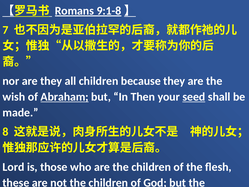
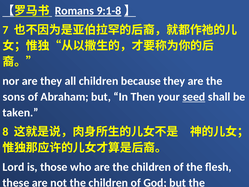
wish: wish -> sons
Abraham underline: present -> none
made: made -> taken
